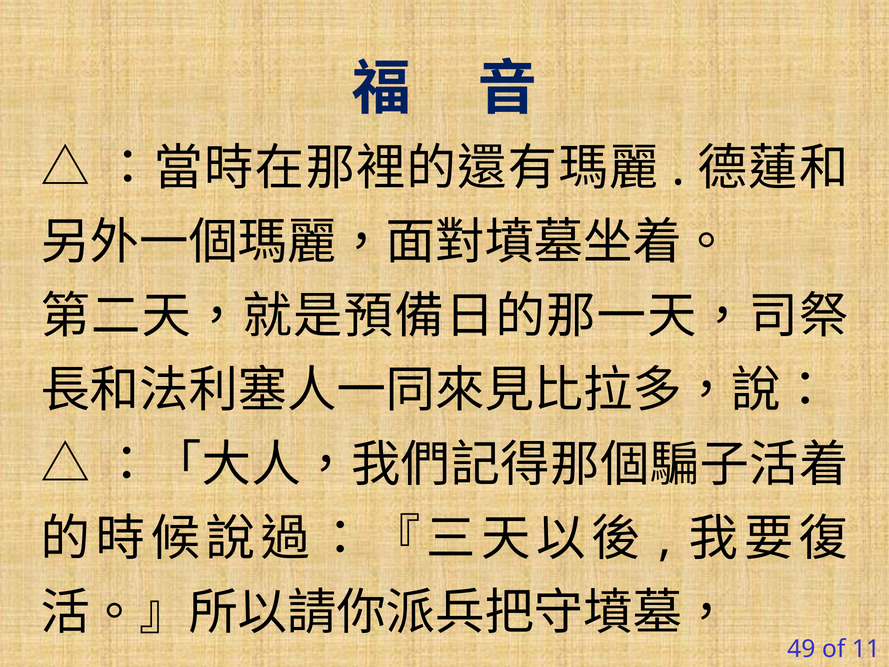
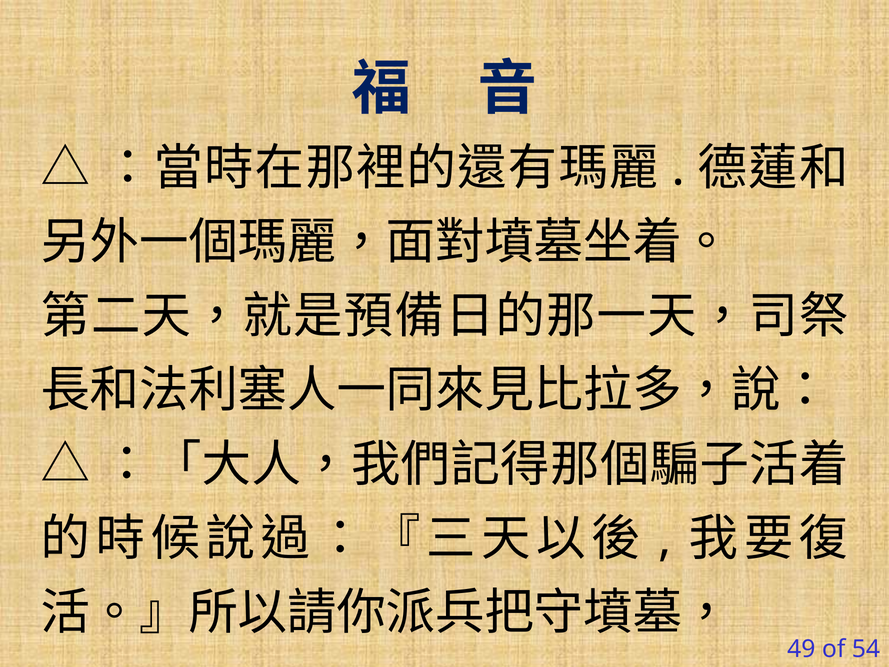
11: 11 -> 54
